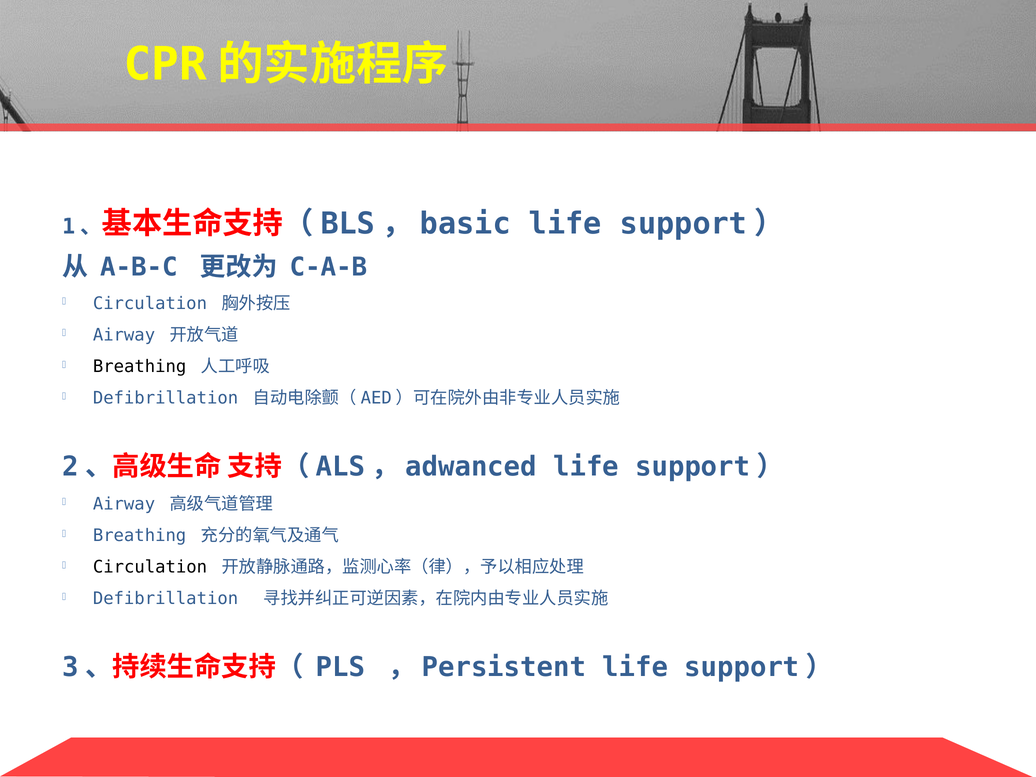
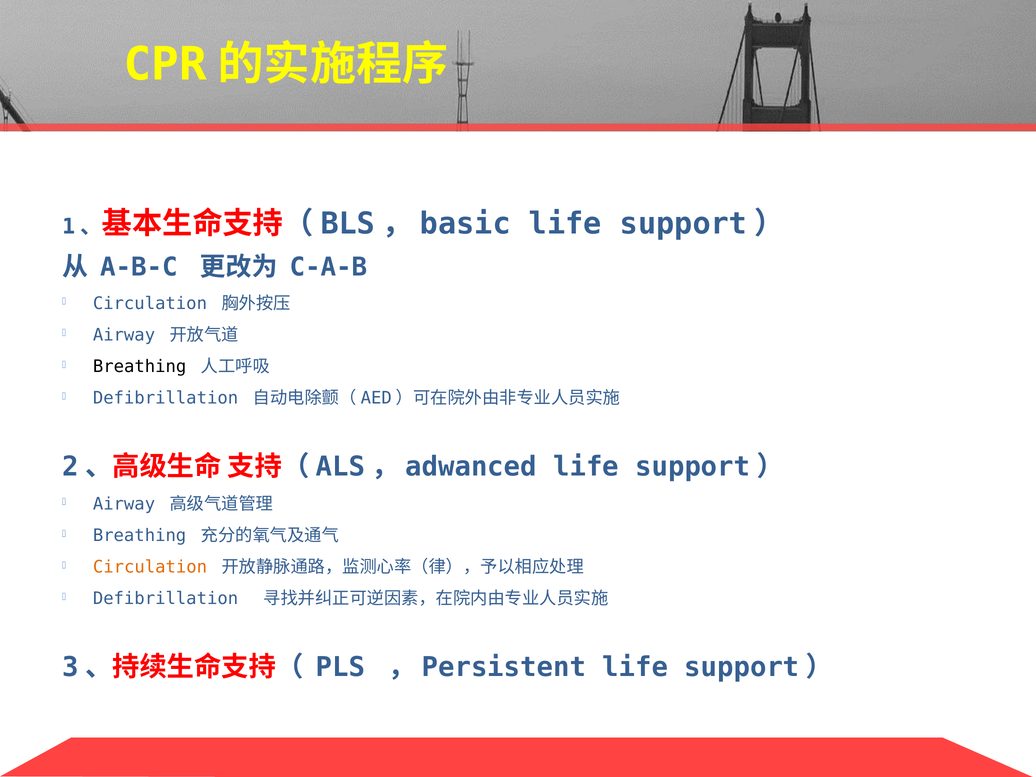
Circulation at (150, 567) colour: black -> orange
